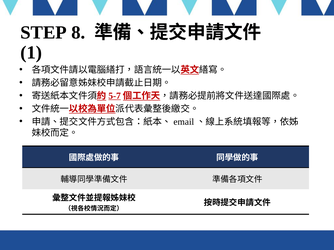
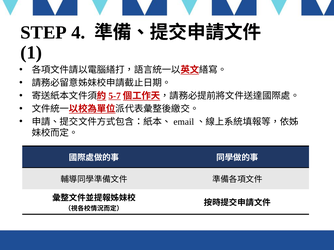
8: 8 -> 4
